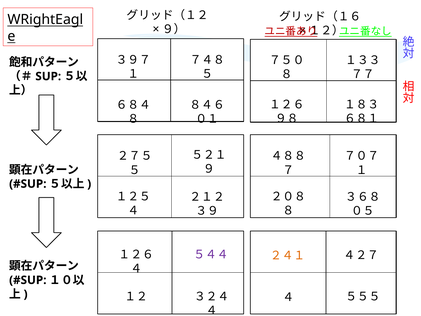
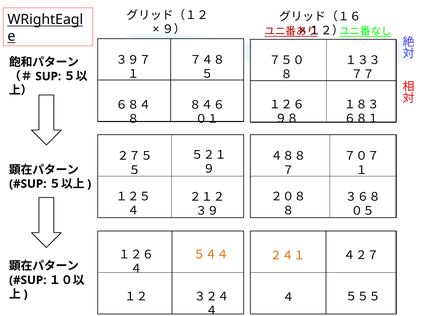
５４４ colour: purple -> orange
